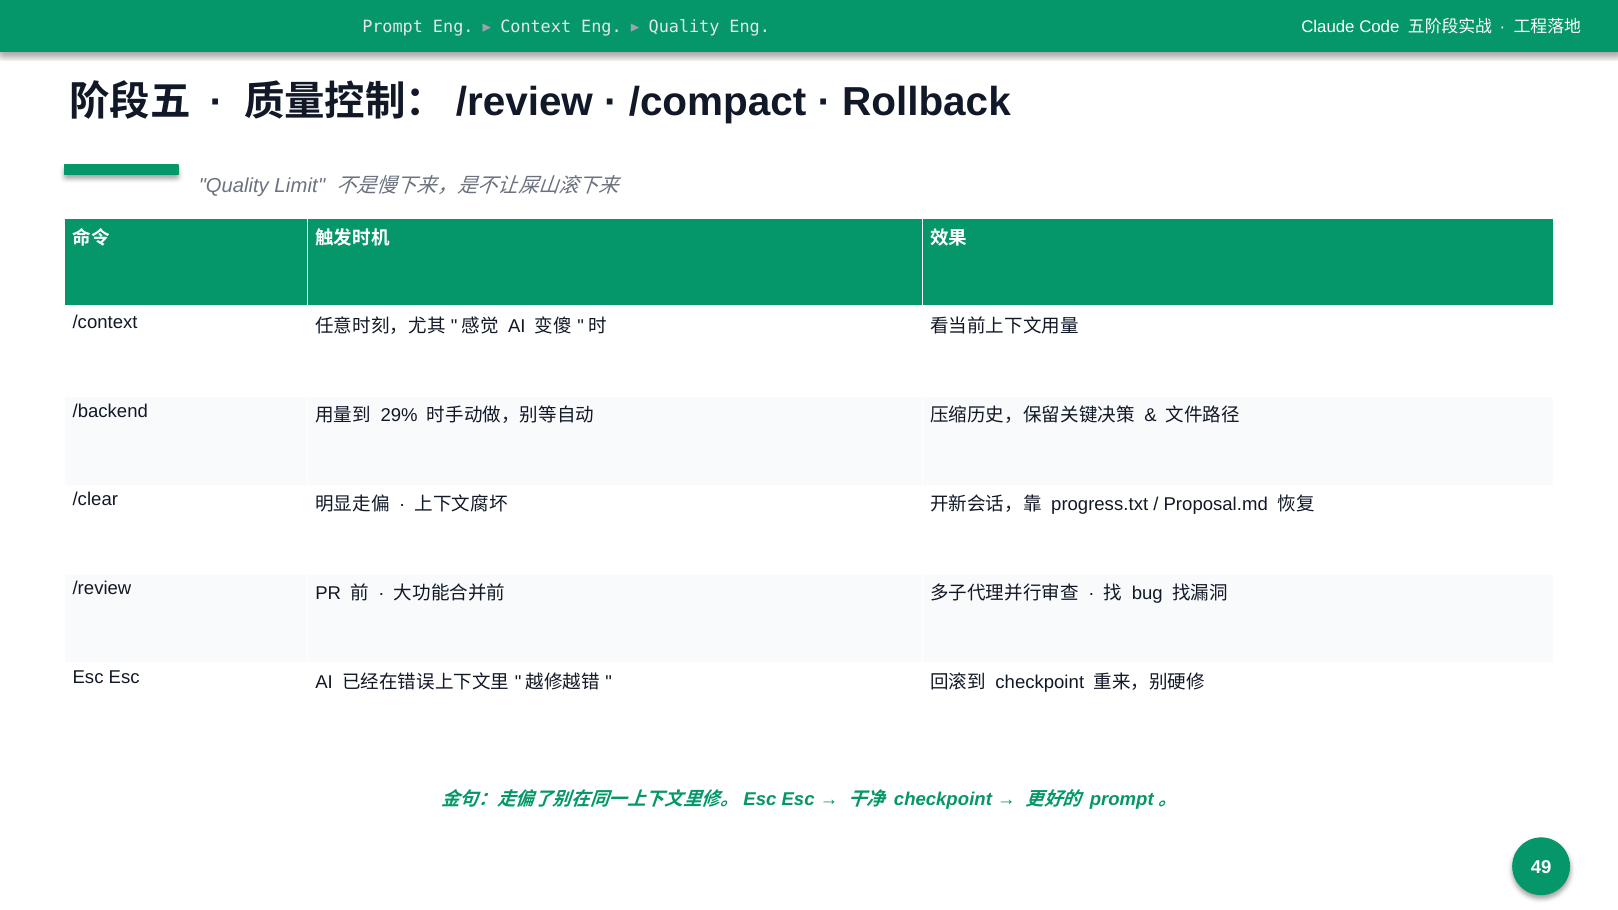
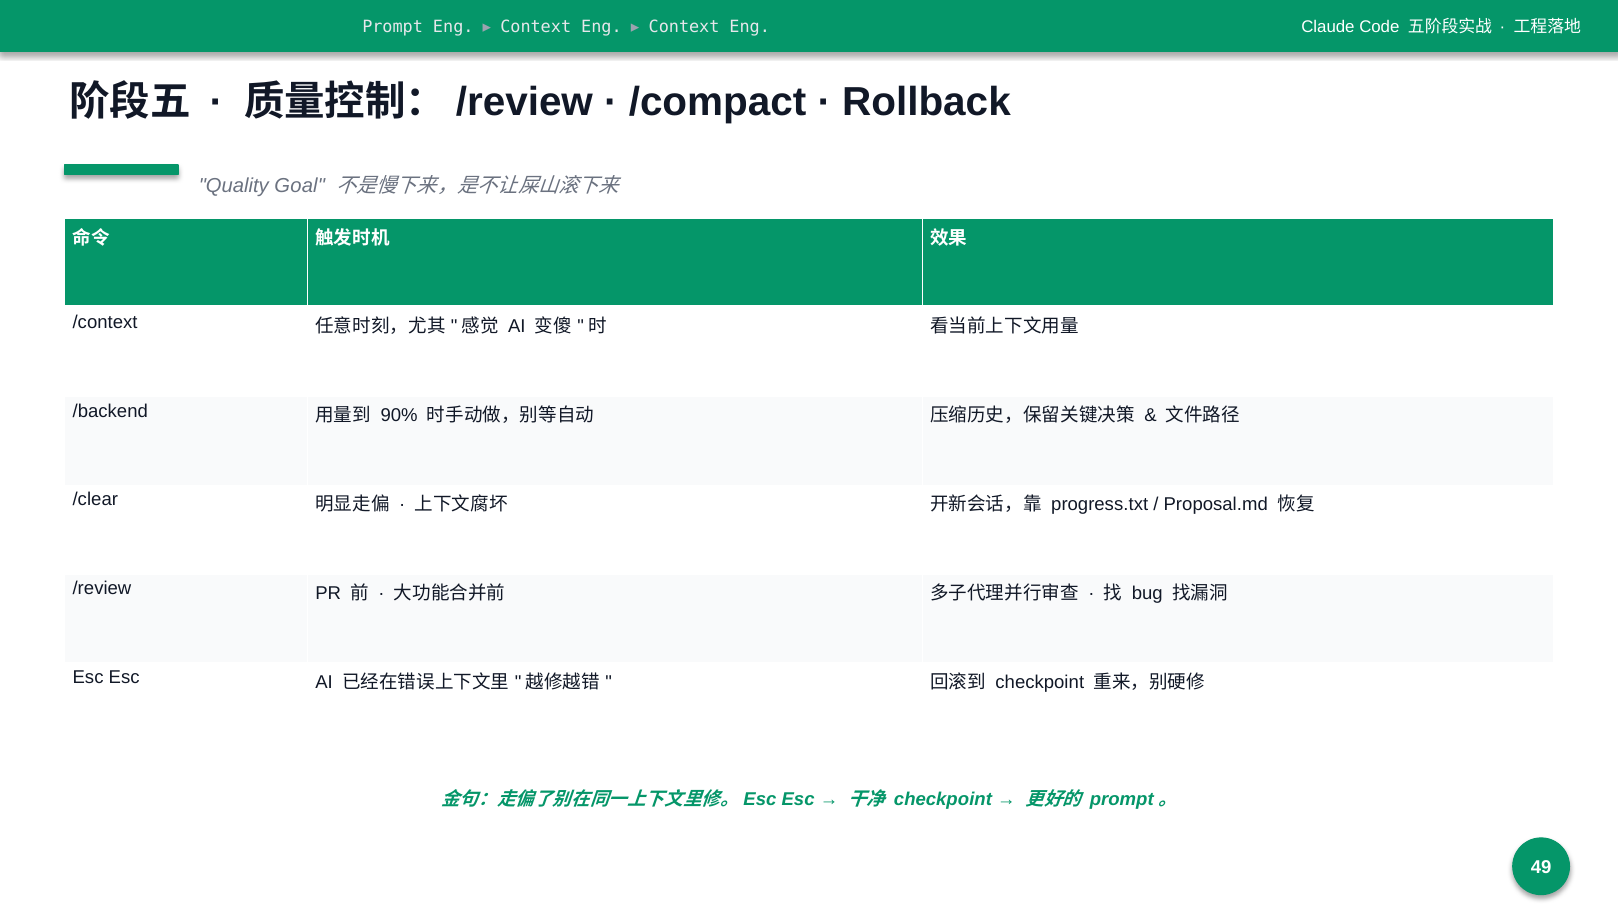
Quality at (684, 27): Quality -> Context
Limit: Limit -> Goal
29%: 29% -> 90%
